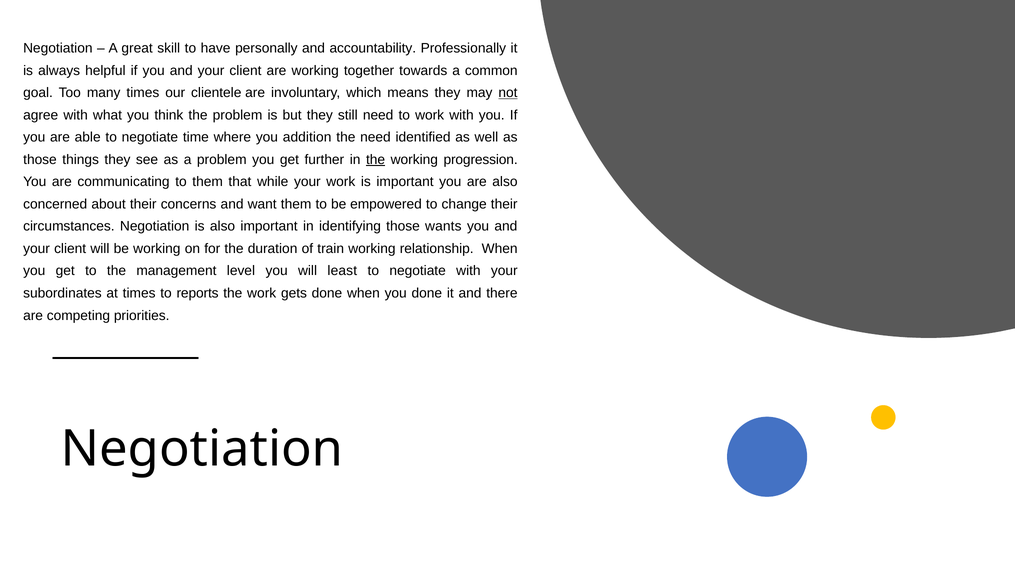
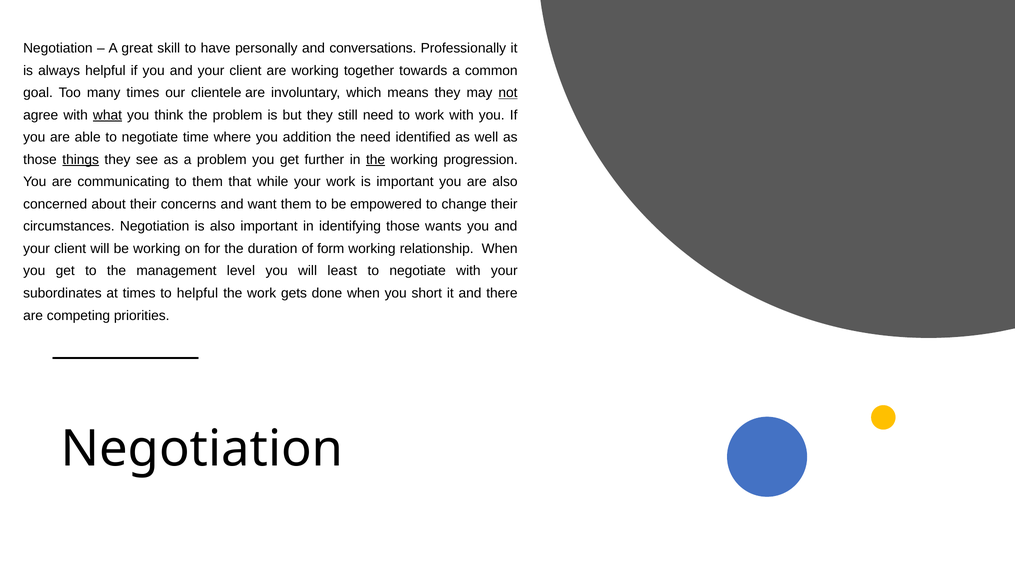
accountability: accountability -> conversations
what underline: none -> present
things underline: none -> present
train: train -> form
to reports: reports -> helpful
you done: done -> short
